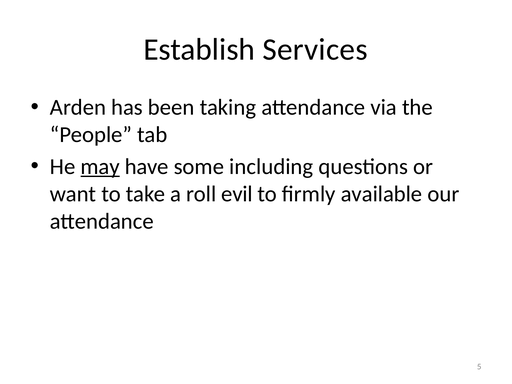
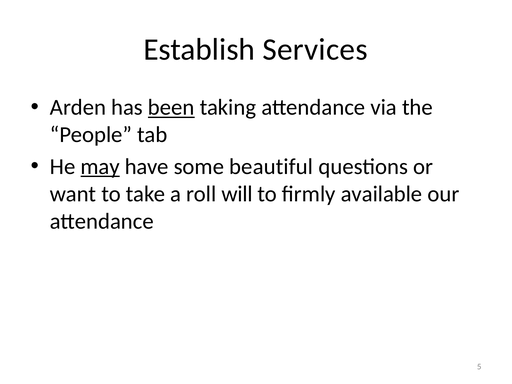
been underline: none -> present
including: including -> beautiful
evil: evil -> will
